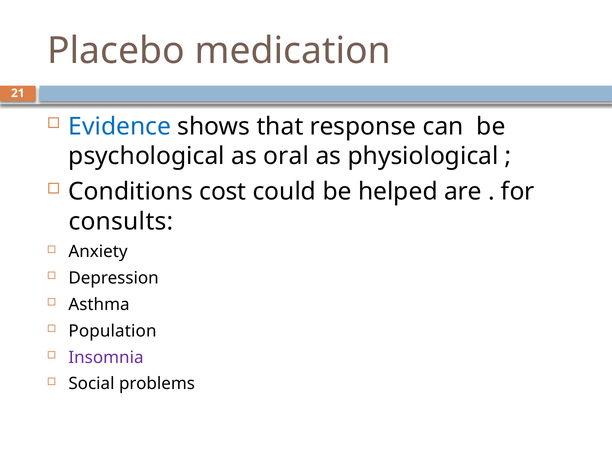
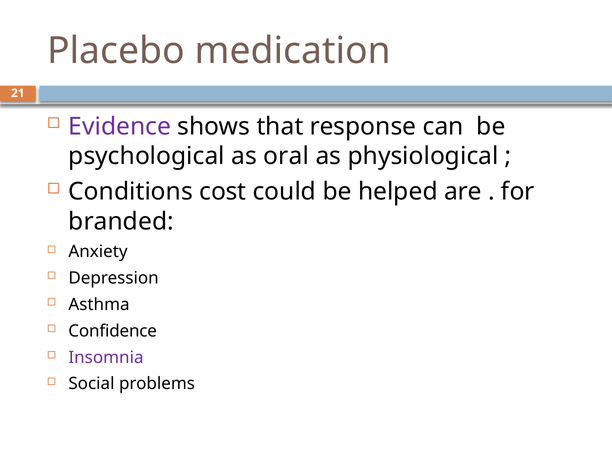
Evidence colour: blue -> purple
consults: consults -> branded
Population: Population -> Confidence
